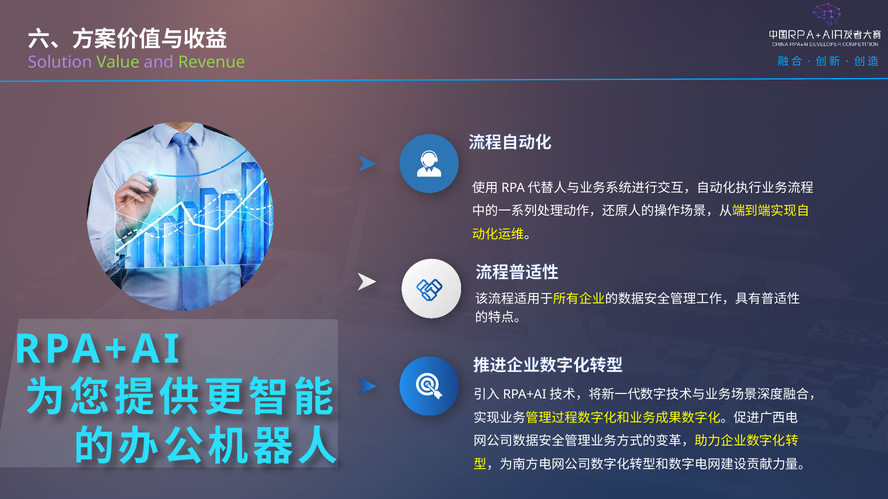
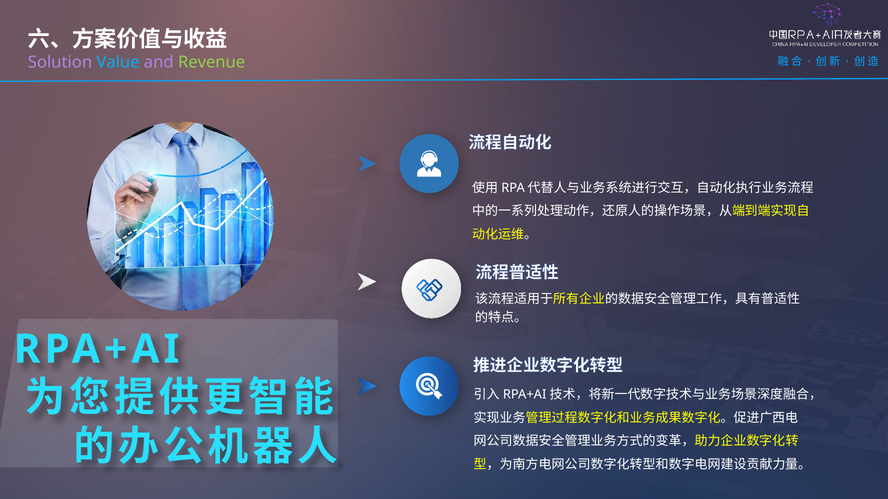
Value colour: light green -> light blue
